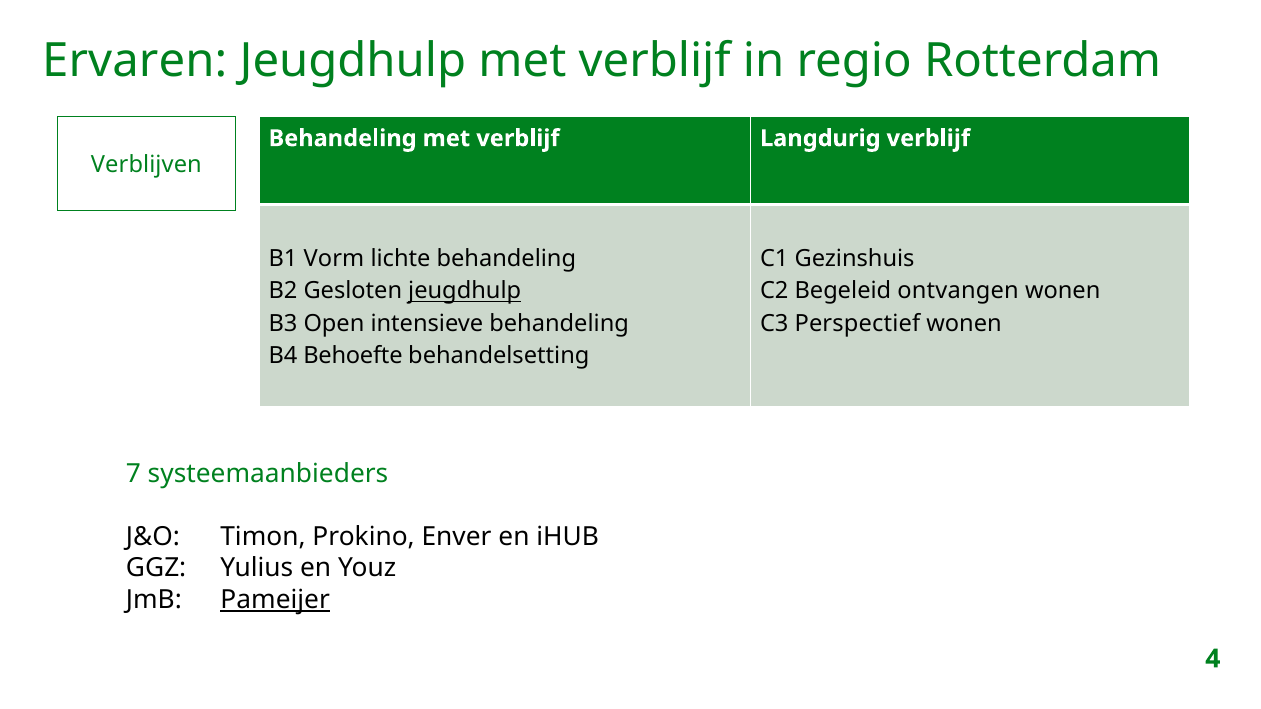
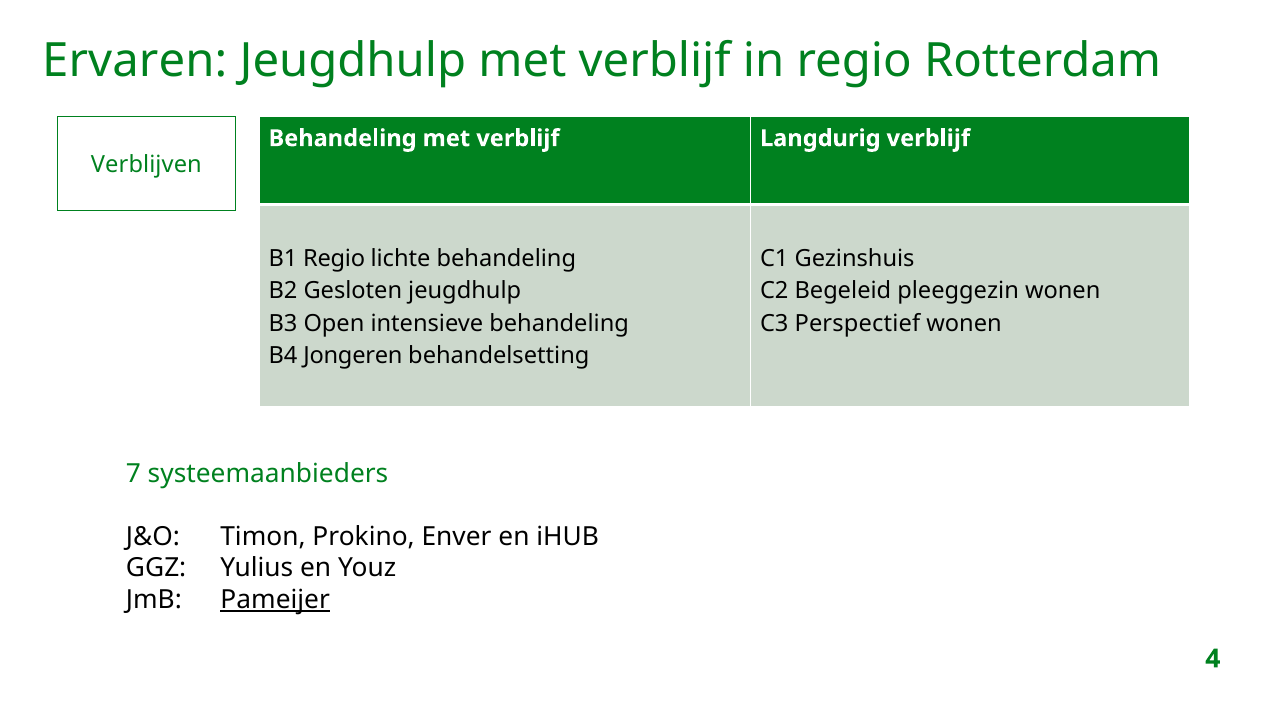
B1 Vorm: Vorm -> Regio
jeugdhulp at (465, 291) underline: present -> none
ontvangen: ontvangen -> pleeggezin
Behoefte: Behoefte -> Jongeren
